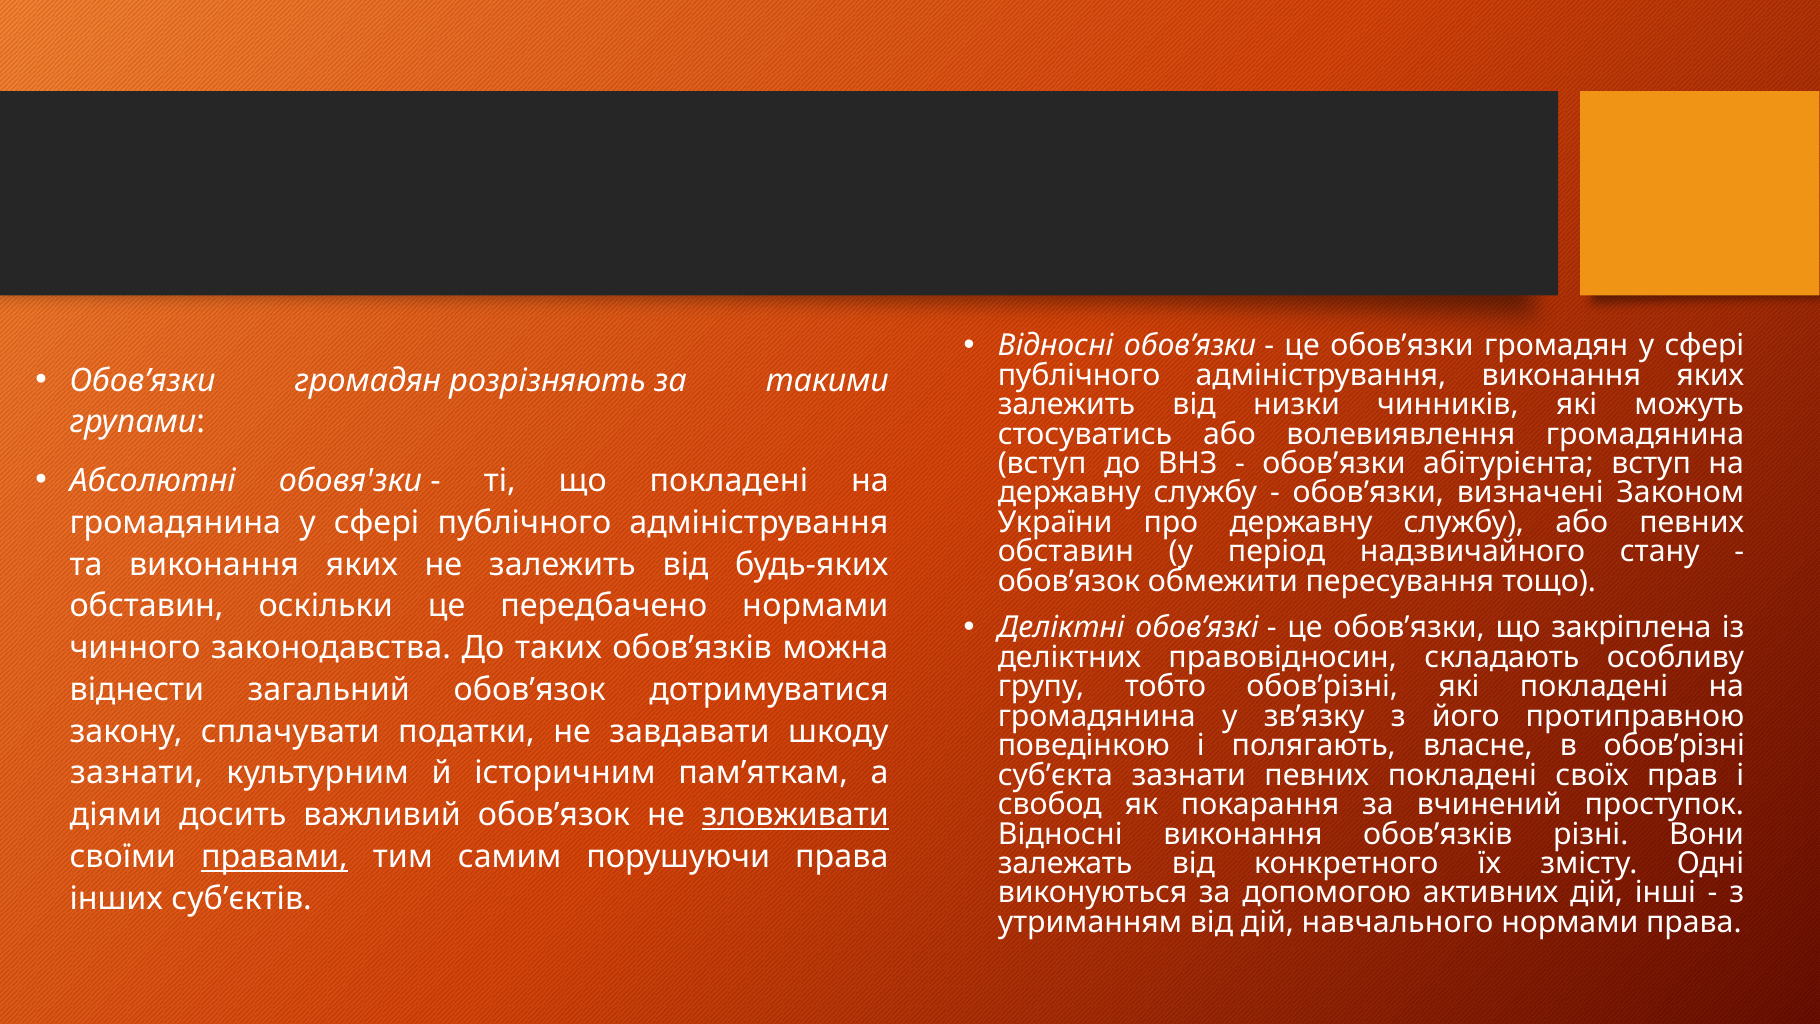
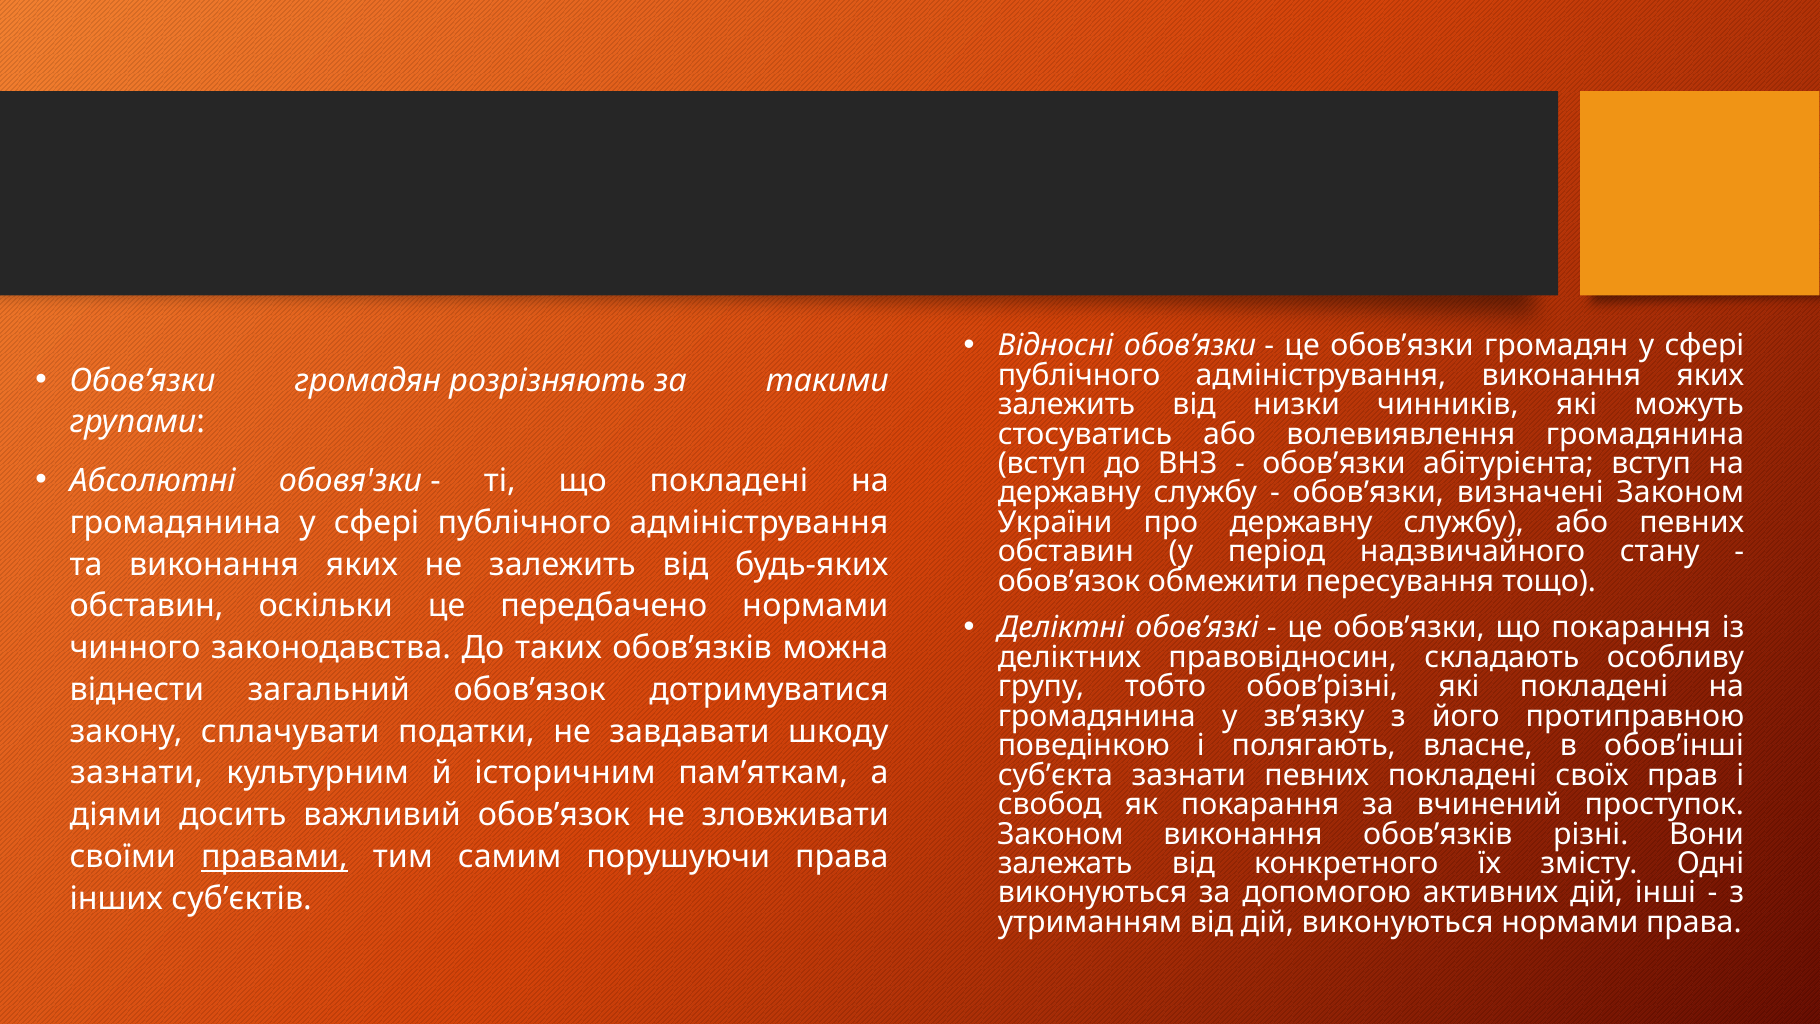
що закріплена: закріплена -> покарання
в обов’різні: обов’різні -> обов’інші
зловживати underline: present -> none
Відносні at (1060, 834): Відносні -> Законом
дій навчального: навчального -> виконуються
